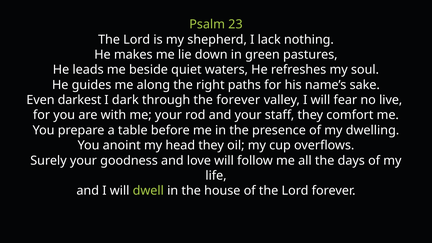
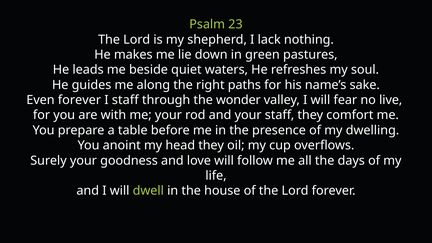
Even darkest: darkest -> forever
I dark: dark -> staff
the forever: forever -> wonder
